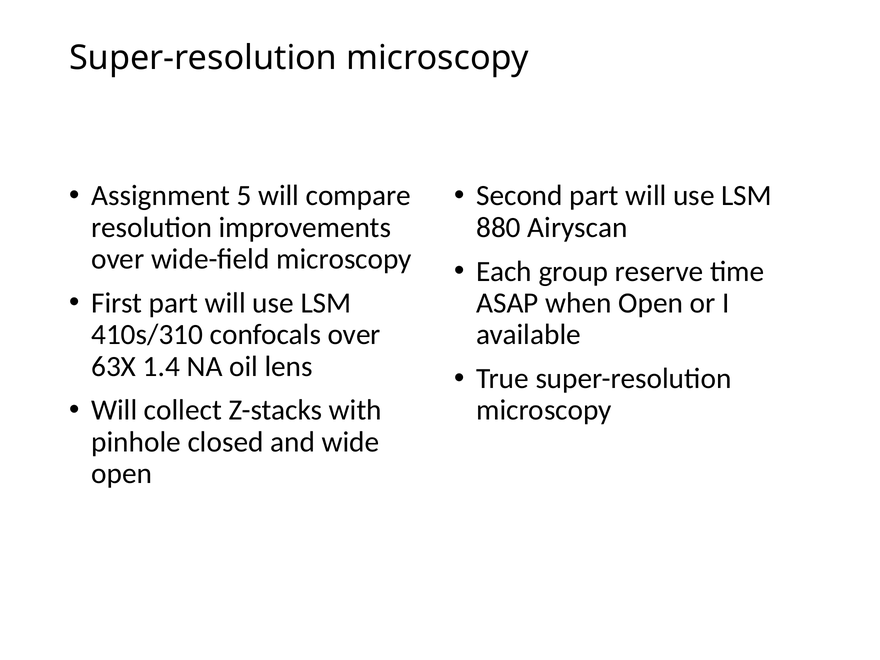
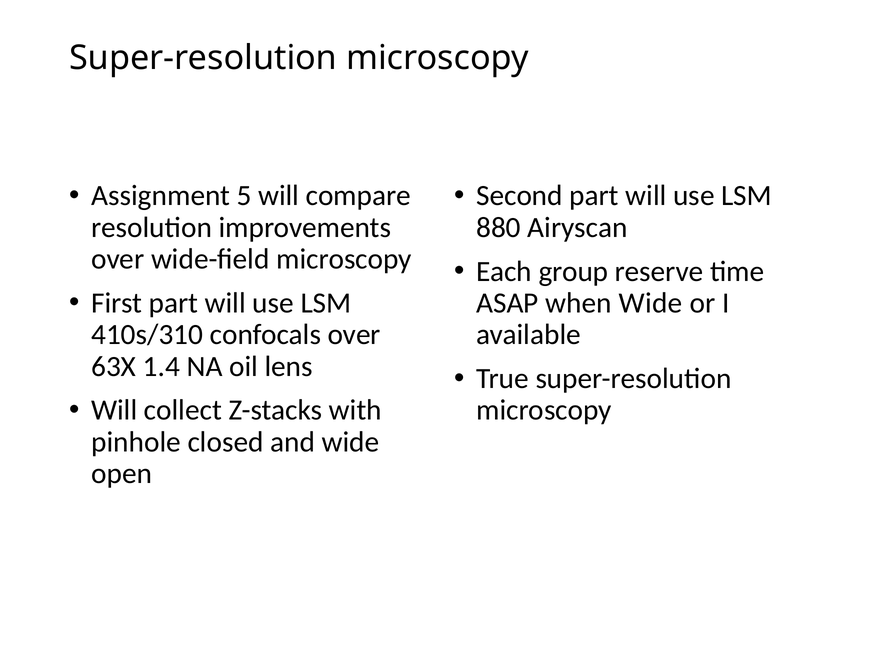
when Open: Open -> Wide
